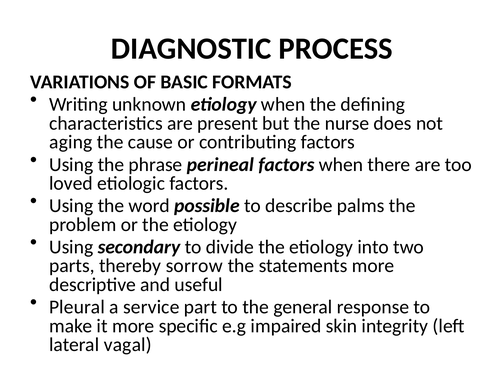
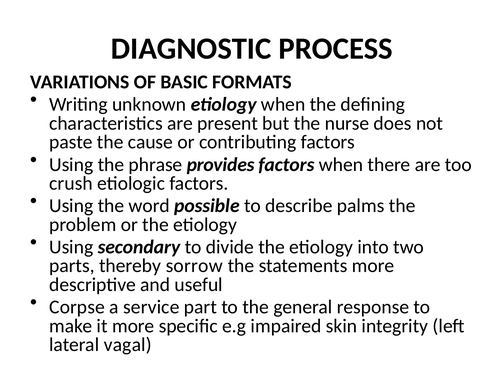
aging: aging -> paste
perineal: perineal -> provides
loved: loved -> crush
Pleural: Pleural -> Corpse
